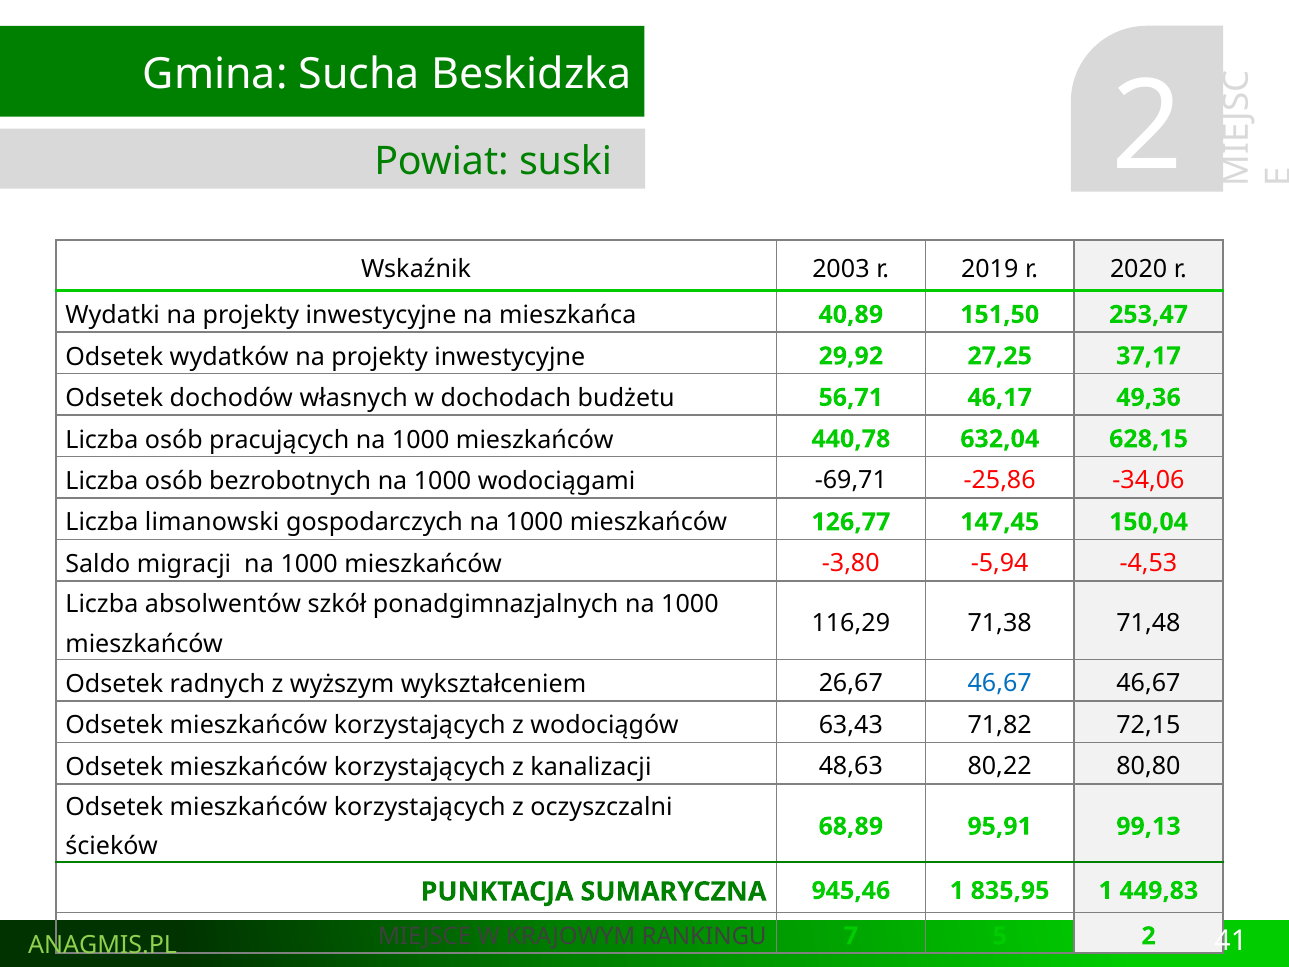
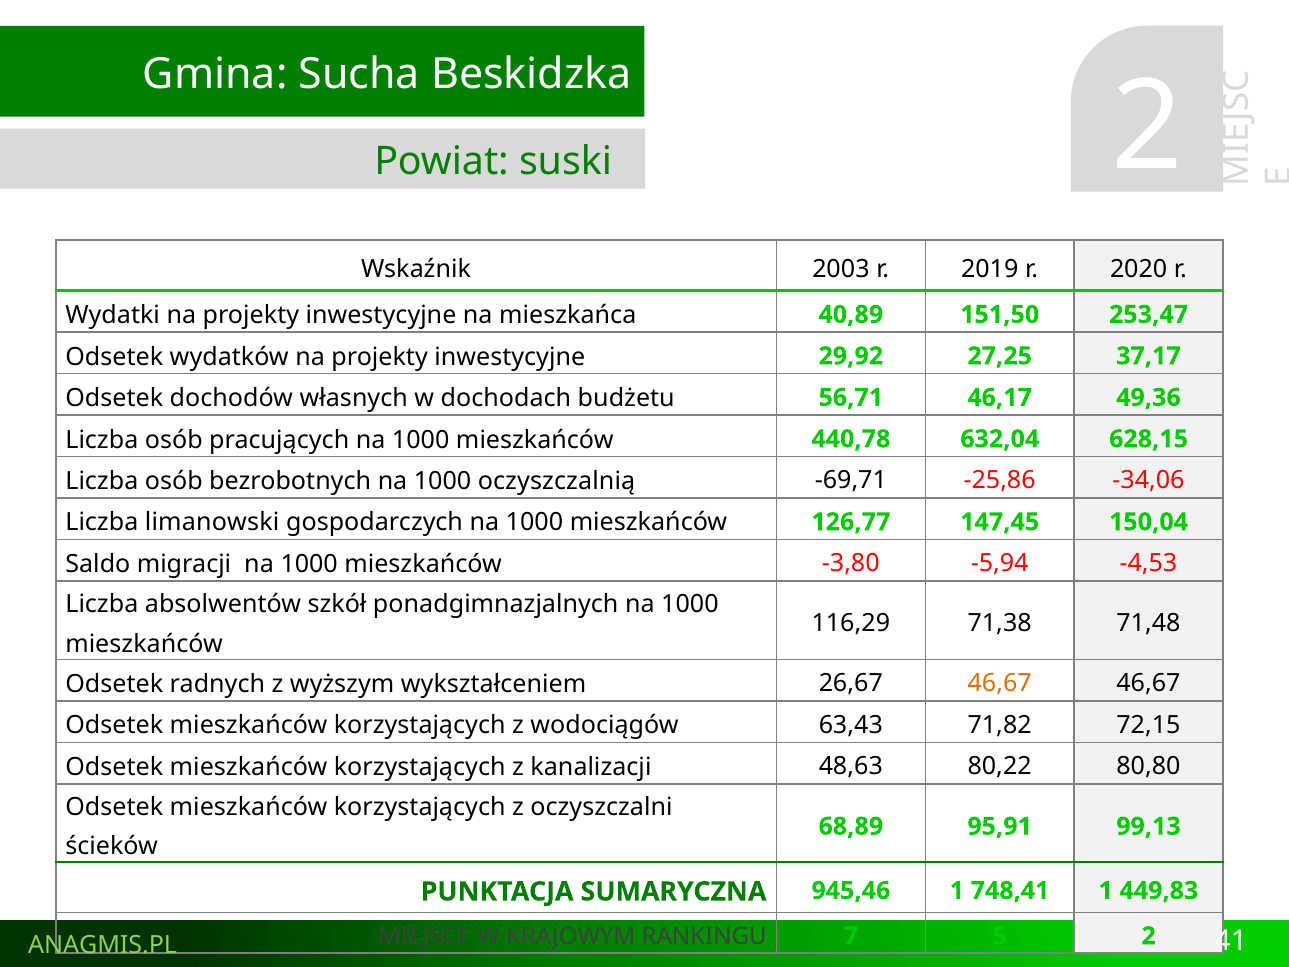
wodociągami: wodociągami -> oczyszczalnią
46,67 at (1000, 683) colour: blue -> orange
835,95: 835,95 -> 748,41
